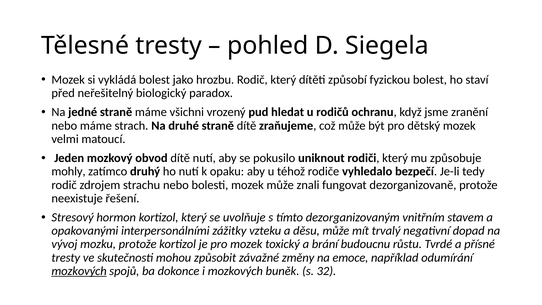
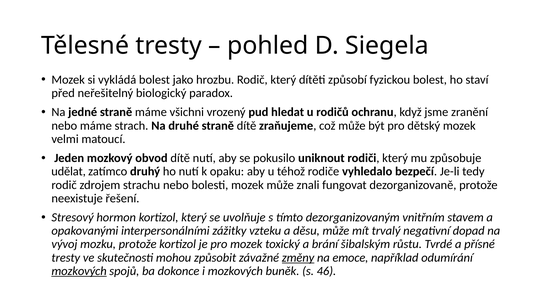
mohly: mohly -> udělat
budoucnu: budoucnu -> šibalským
změny underline: none -> present
32: 32 -> 46
